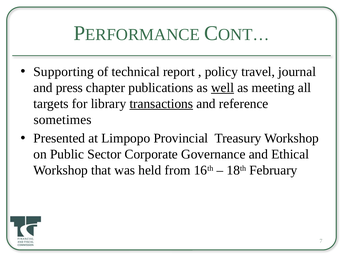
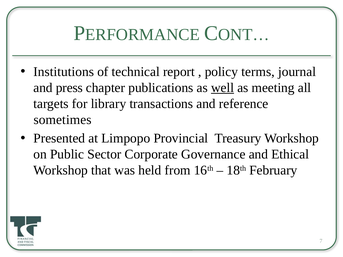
Supporting: Supporting -> Institutions
travel: travel -> terms
transactions underline: present -> none
